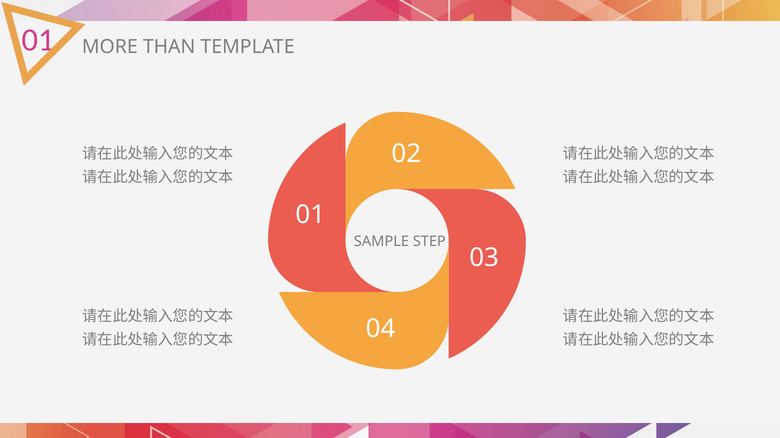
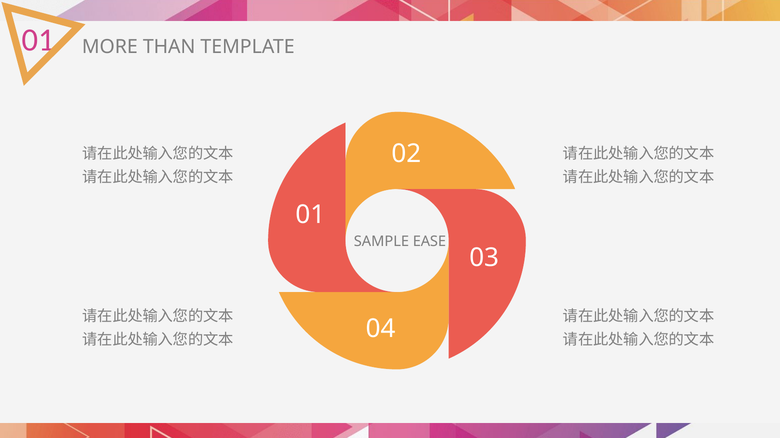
STEP: STEP -> EASE
